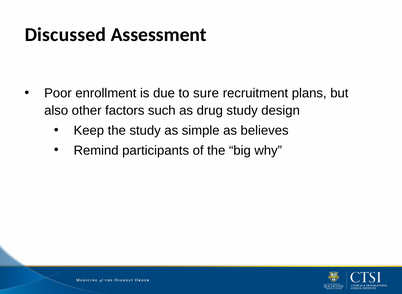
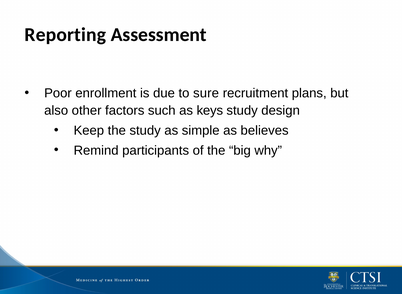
Discussed: Discussed -> Reporting
drug: drug -> keys
